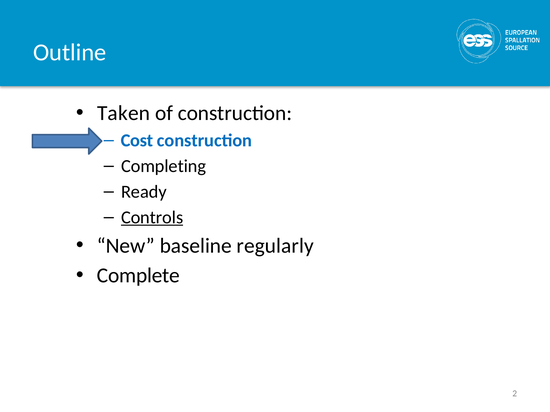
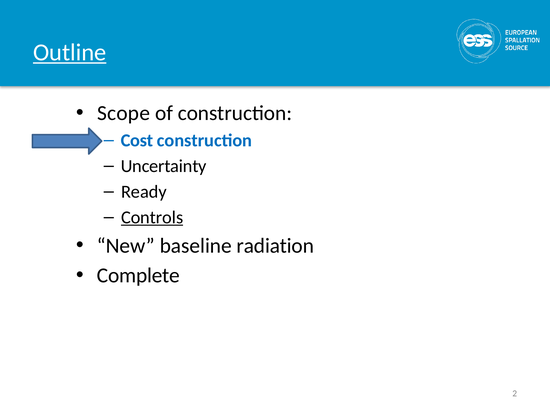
Outline underline: none -> present
Taken: Taken -> Scope
Completing: Completing -> Uncertainty
regularly: regularly -> radiation
